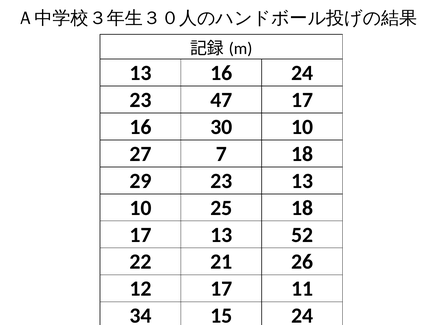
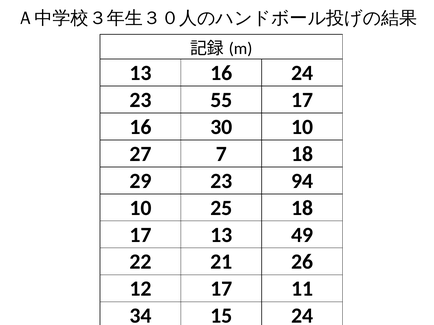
47: 47 -> 55
23 13: 13 -> 94
52: 52 -> 49
